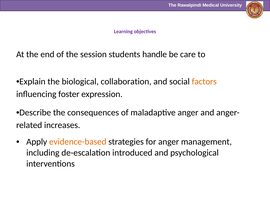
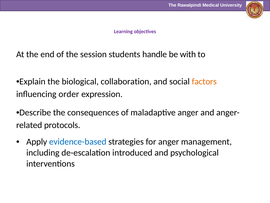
care: care -> with
foster: foster -> order
increases: increases -> protocols
evidence-based colour: orange -> blue
